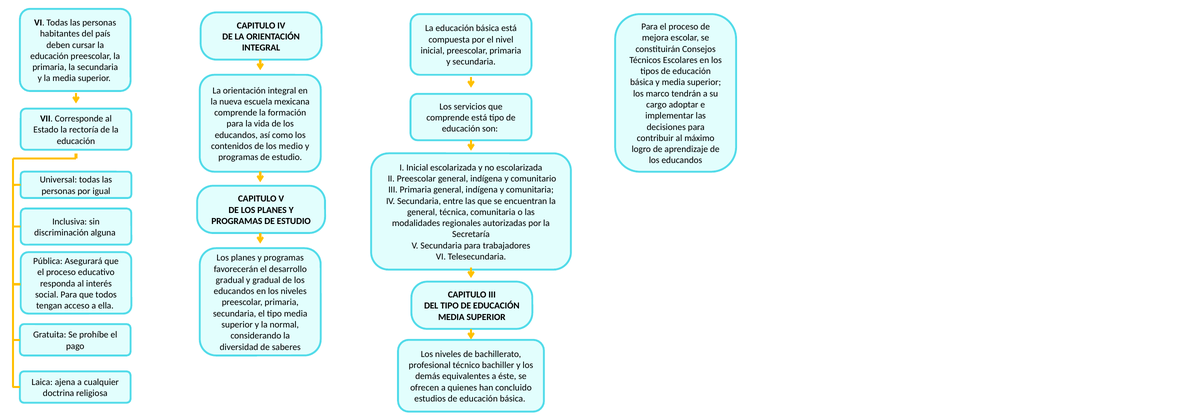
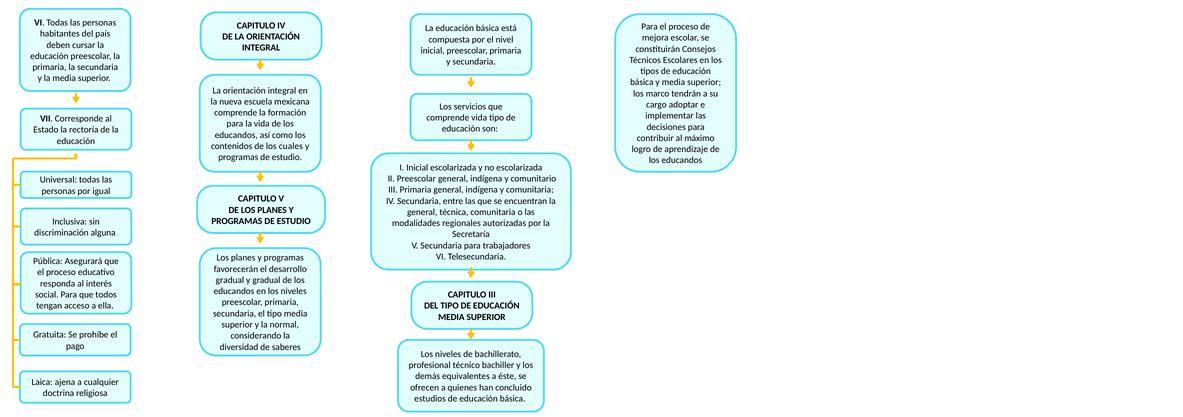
comprende está: está -> vida
medio: medio -> cuales
